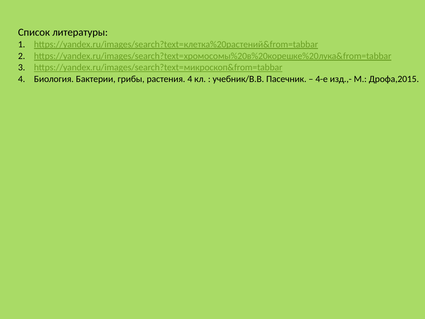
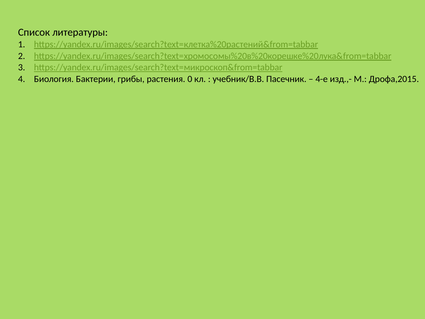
растения 4: 4 -> 0
